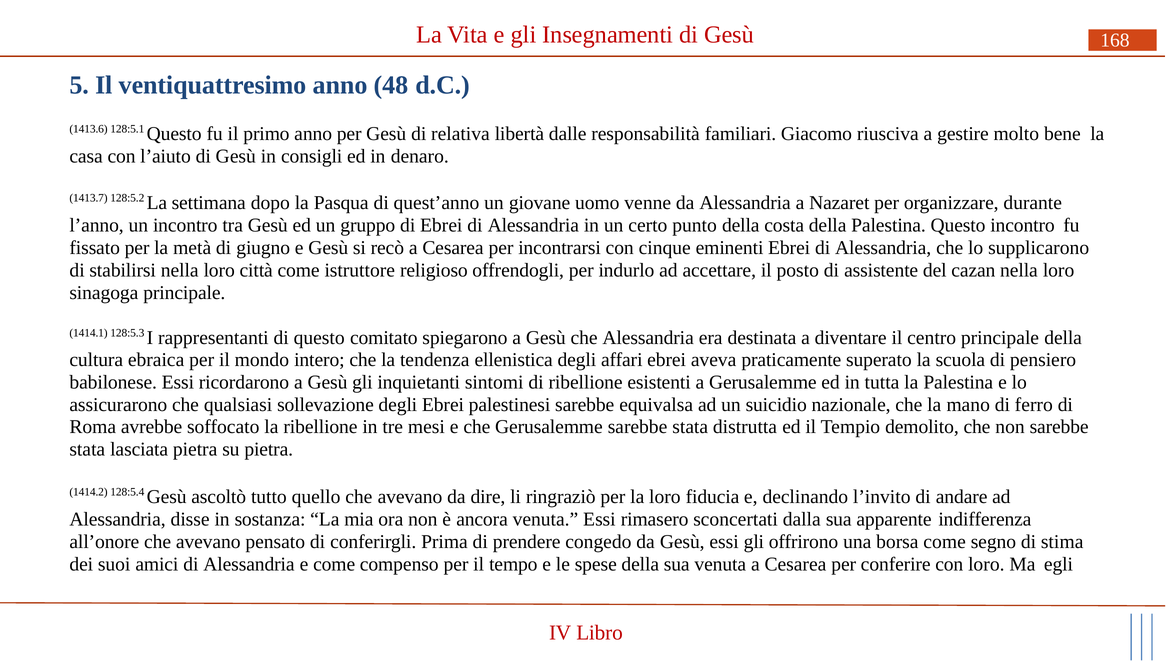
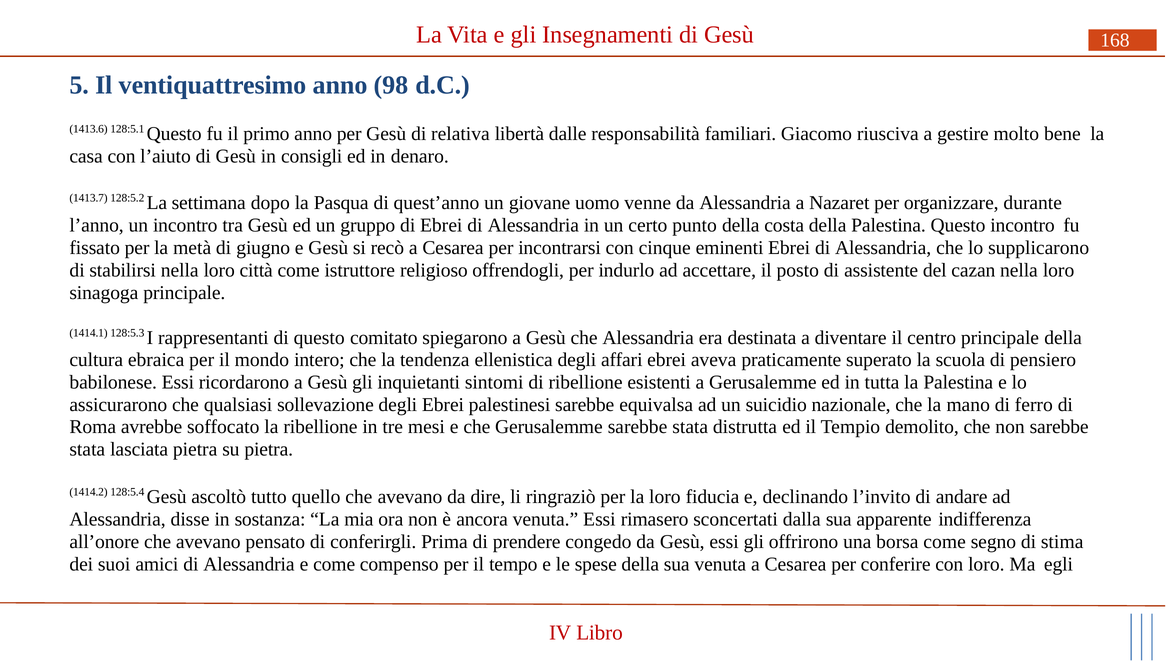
48: 48 -> 98
